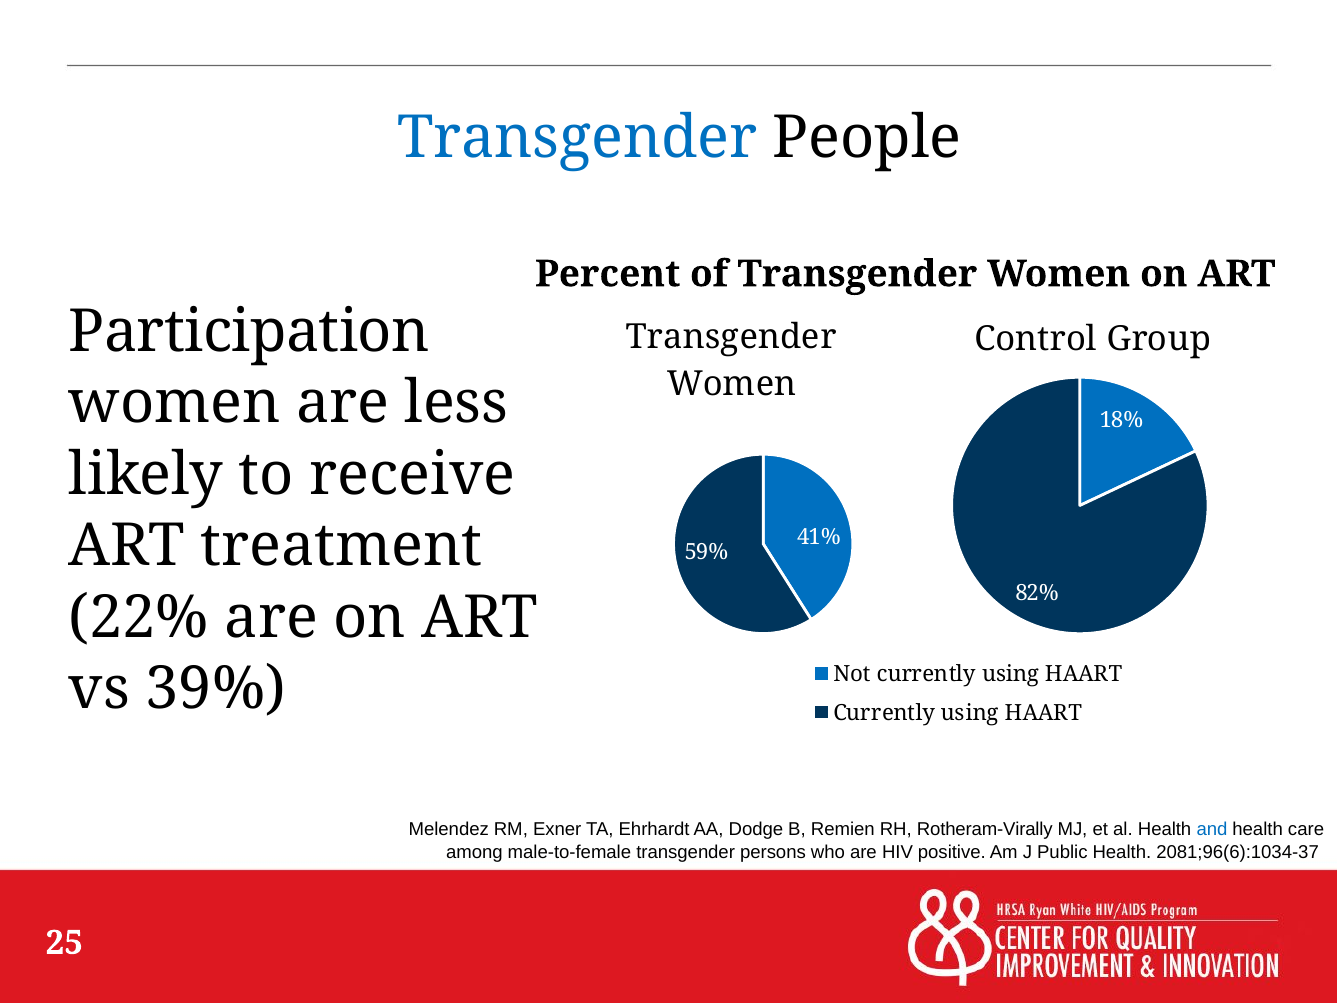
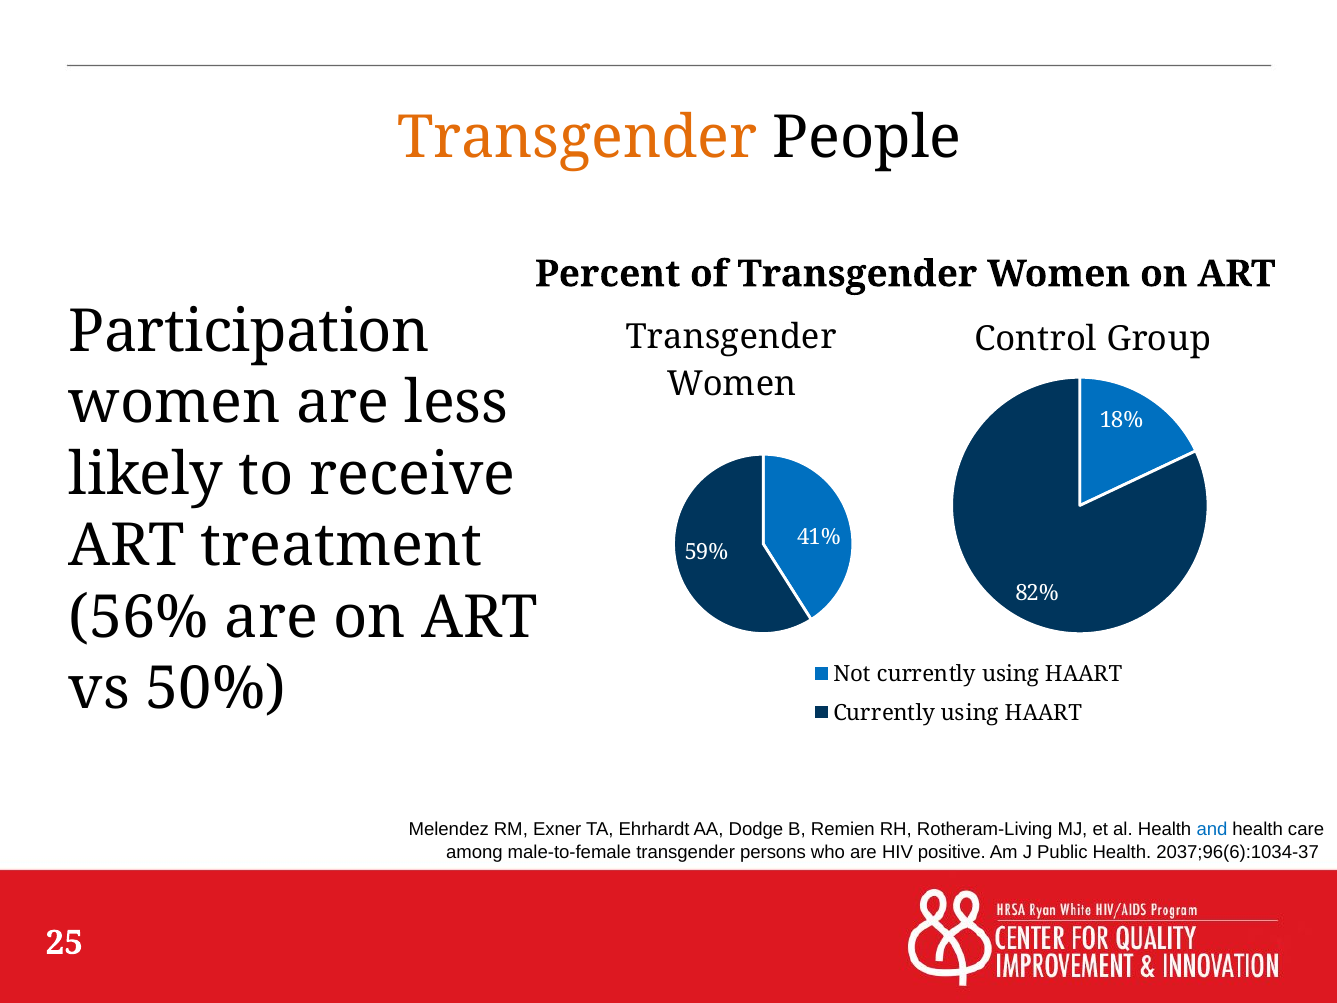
Transgender at (577, 138) colour: blue -> orange
22%: 22% -> 56%
39%: 39% -> 50%
Rotheram-Virally: Rotheram-Virally -> Rotheram-Living
2081;96(6):1034-37: 2081;96(6):1034-37 -> 2037;96(6):1034-37
